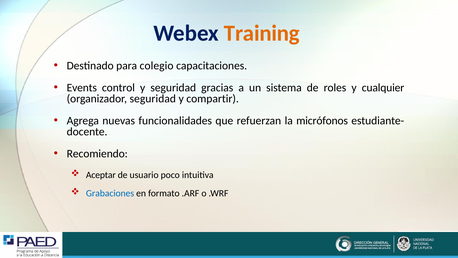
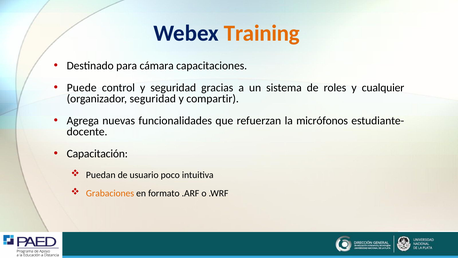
colegio: colegio -> cámara
Events: Events -> Puede
Recomiendo: Recomiendo -> Capacitación
Aceptar: Aceptar -> Puedan
Grabaciones colour: blue -> orange
